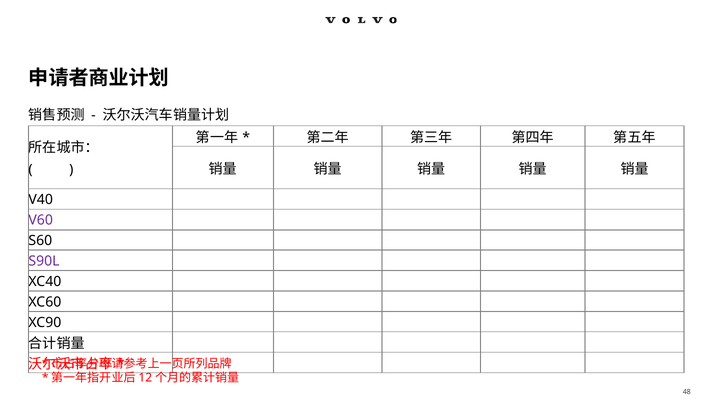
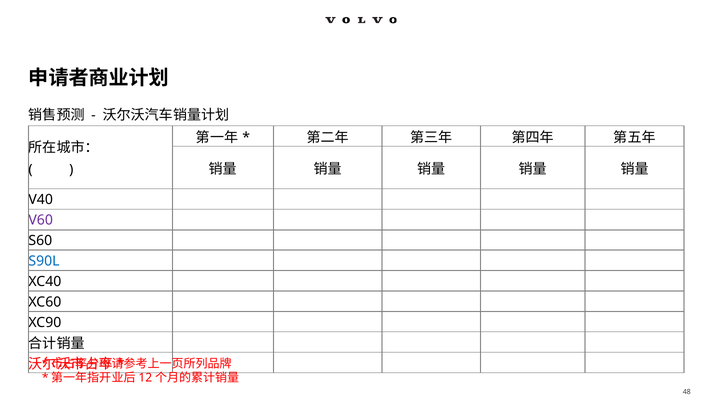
S90L colour: purple -> blue
